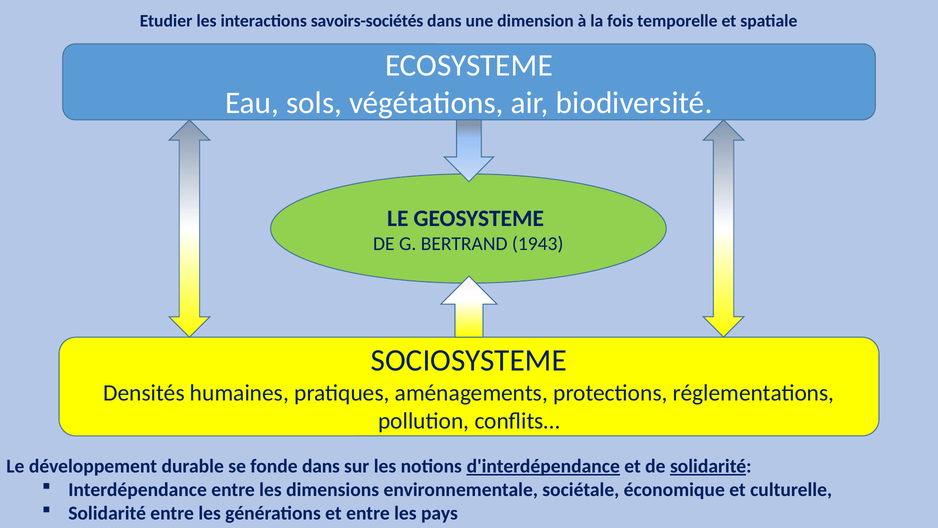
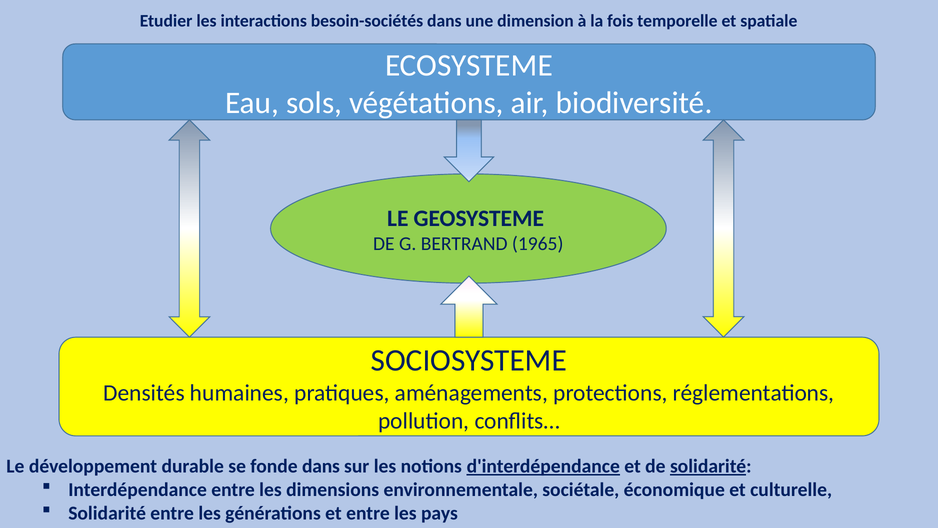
savoirs-sociétés: savoirs-sociétés -> besoin-sociétés
1943: 1943 -> 1965
